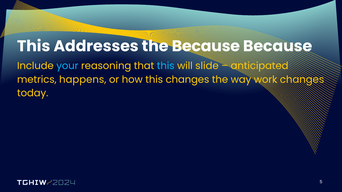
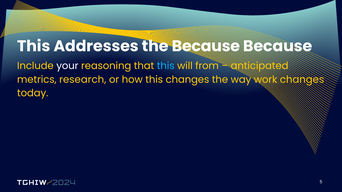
your colour: light blue -> white
slide: slide -> from
happens: happens -> research
